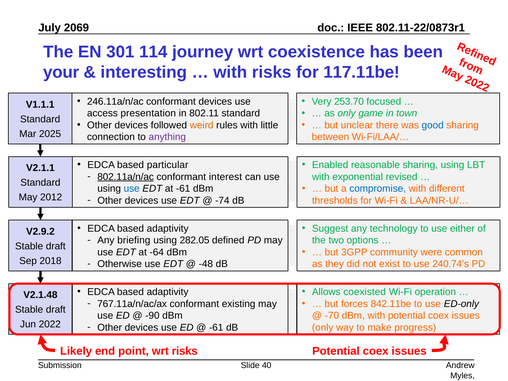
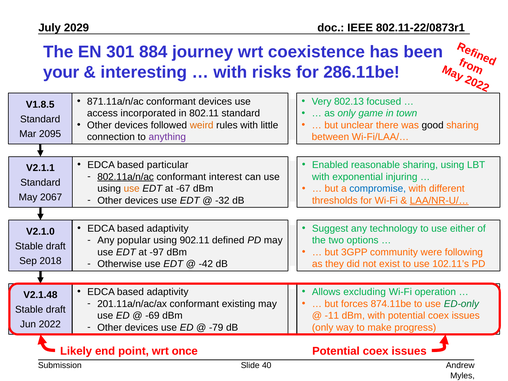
2069: 2069 -> 2029
114: 114 -> 884
117.11be: 117.11be -> 286.11be
246.11a/n/ac: 246.11a/n/ac -> 871.11a/n/ac
253.70: 253.70 -> 802.13
V1.1.1: V1.1.1 -> V1.8.5
presentation: presentation -> incorporated
good colour: blue -> black
2025: 2025 -> 2095
revised: revised -> injuring
use at (132, 189) colour: blue -> orange
at -61: -61 -> -67
2012: 2012 -> 2067
-74: -74 -> -32
LAA/NR-U/… underline: none -> present
V2.9.2: V2.9.2 -> V2.1.0
briefing: briefing -> popular
282.05: 282.05 -> 902.11
common: common -> following
-64: -64 -> -97
-48: -48 -> -42
240.74’s: 240.74’s -> 102.11’s
coexisted: coexisted -> excluding
767.11a/n/ac/ax: 767.11a/n/ac/ax -> 201.11a/n/ac/ax
842.11be: 842.11be -> 874.11be
ED-only colour: black -> green
-90: -90 -> -69
-70: -70 -> -11
-61 at (216, 327): -61 -> -79
wrt risks: risks -> once
